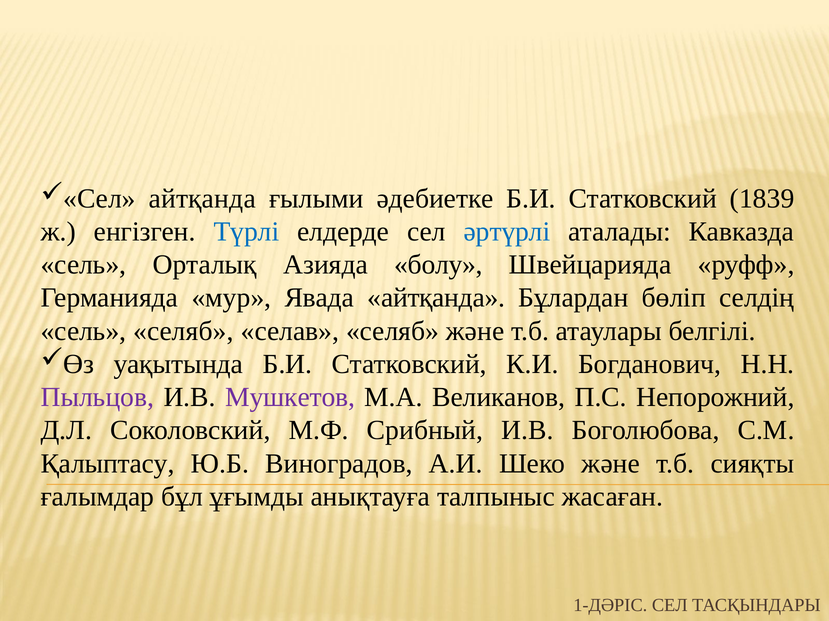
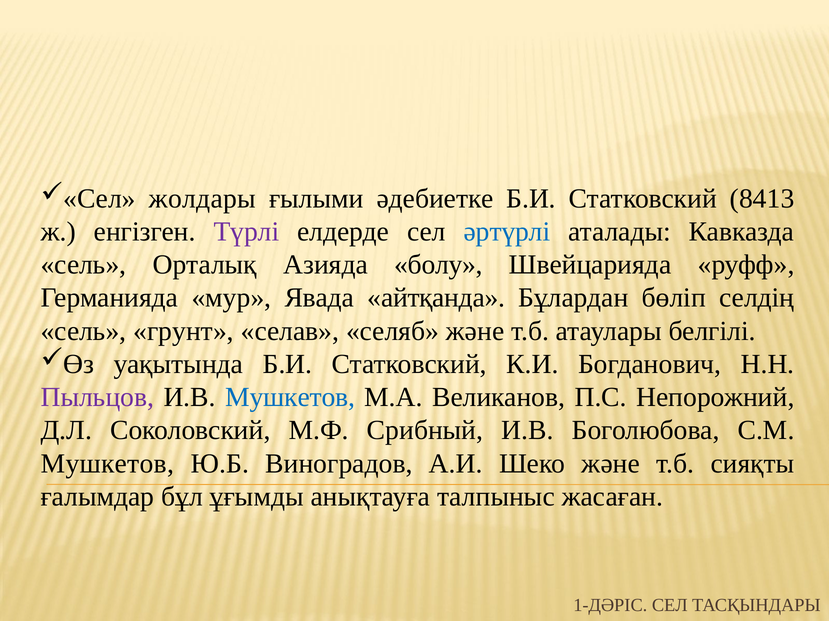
айтқанда at (202, 199): айтқанда -> жолдары
1839: 1839 -> 8413
Түрлі colour: blue -> purple
сель селяб: селяб -> грунт
Мушкетов at (290, 398) colour: purple -> blue
Қалыптасу at (108, 464): Қалыптасу -> Мушкетов
